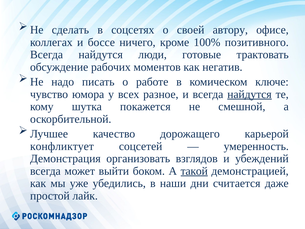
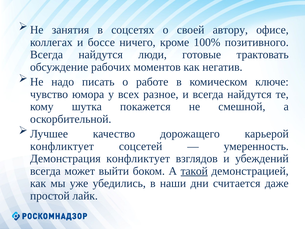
сделать: сделать -> занятия
найдутся at (249, 94) underline: present -> none
Демонстрация организовать: организовать -> конфликтует
